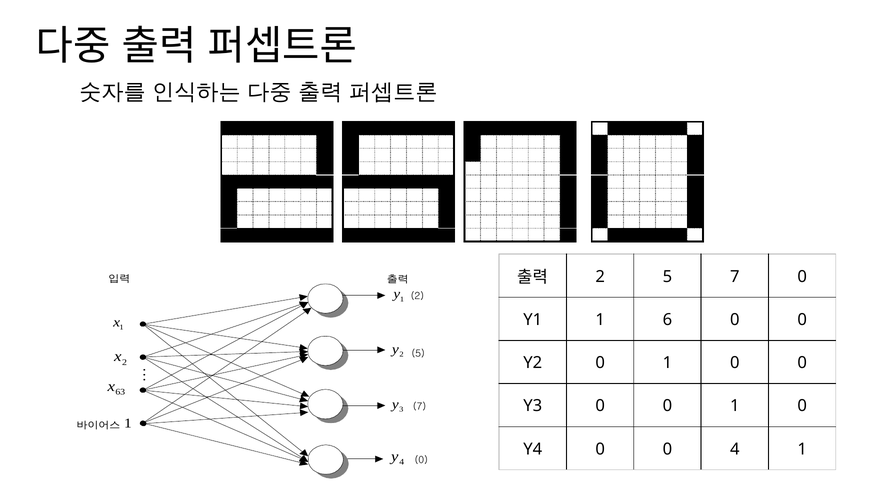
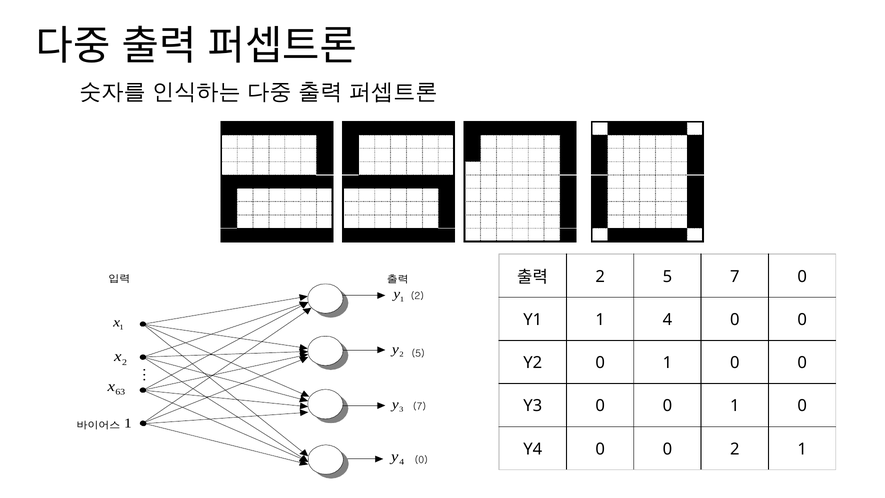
1 6: 6 -> 4
0 0 4: 4 -> 2
